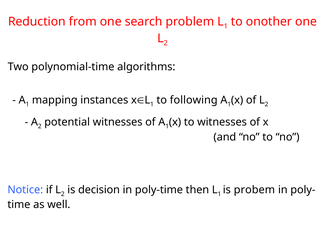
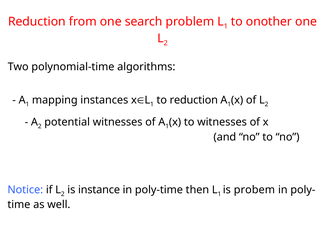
to following: following -> reduction
decision: decision -> instance
